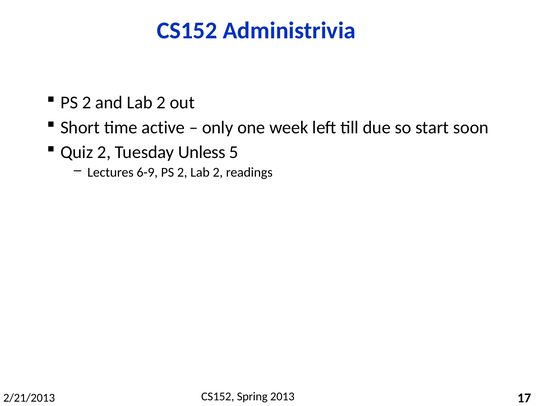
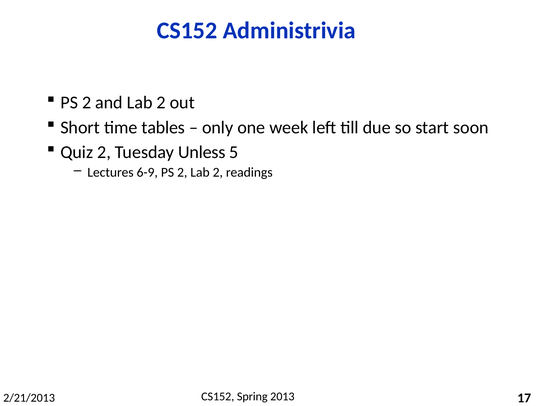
active: active -> tables
